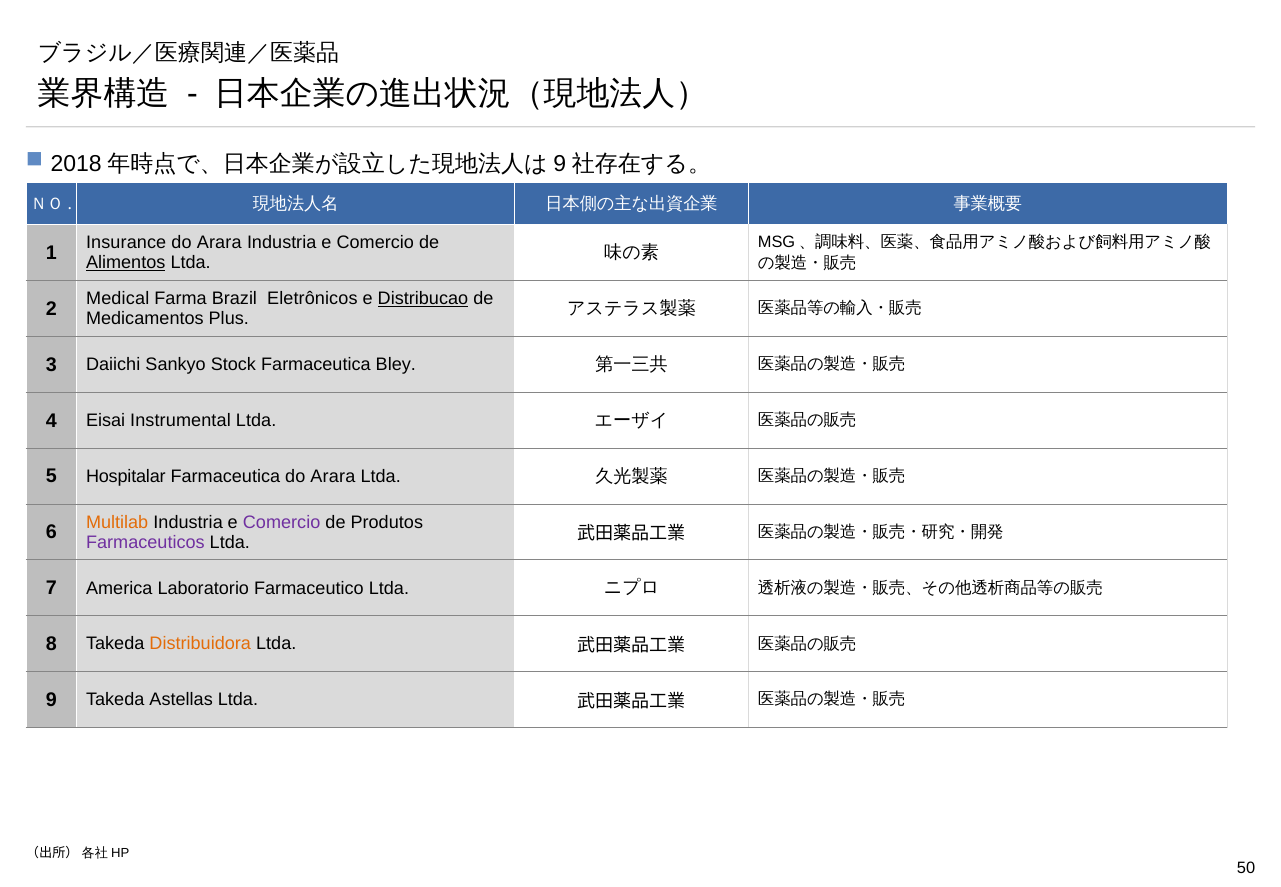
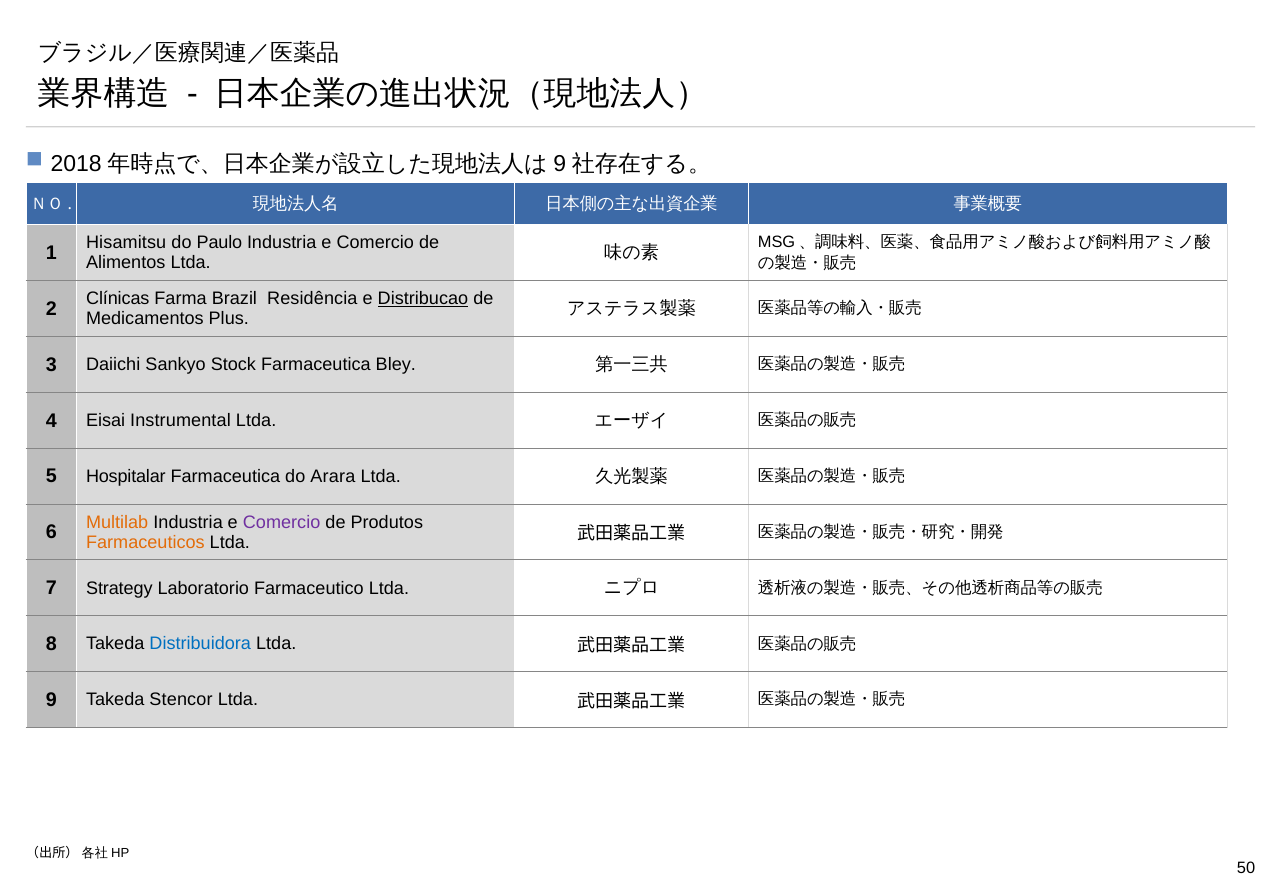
Insurance: Insurance -> Hisamitsu
Arara at (219, 243): Arara -> Paulo
Alimentos underline: present -> none
Medical: Medical -> Clínicas
Eletrônicos: Eletrônicos -> Residência
Farmaceuticos colour: purple -> orange
America: America -> Strategy
Distribuidora colour: orange -> blue
Astellas: Astellas -> Stencor
